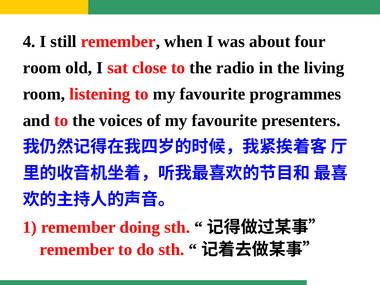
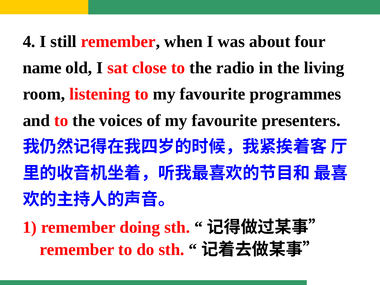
room at (42, 68): room -> name
